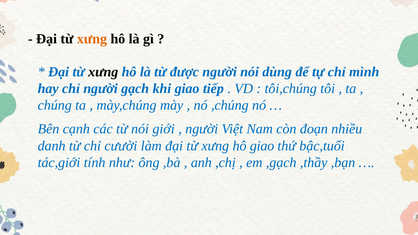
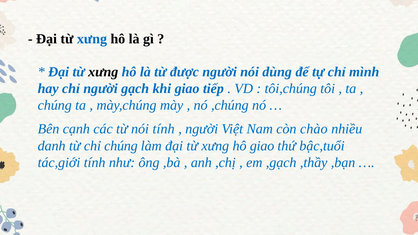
xưng at (92, 39) colour: orange -> blue
nói giới: giới -> tính
đoạn: đoạn -> chào
chỉ cưười: cưười -> chúng
